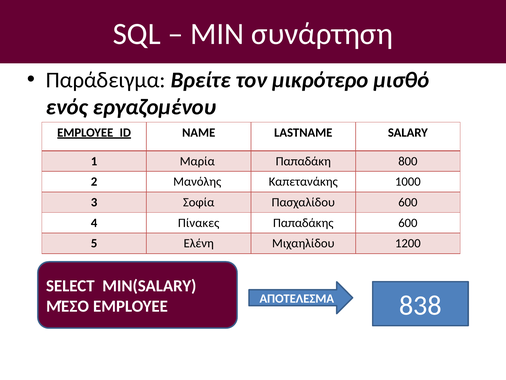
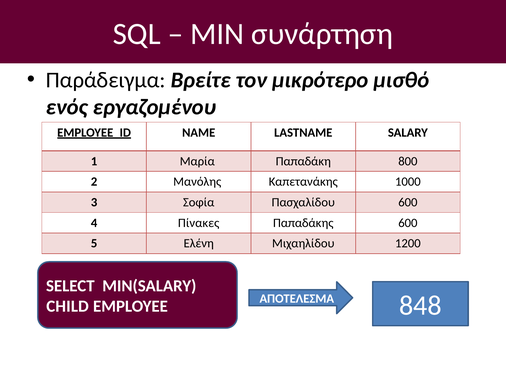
838: 838 -> 848
ΜΈΣΟ: ΜΈΣΟ -> CHILD
